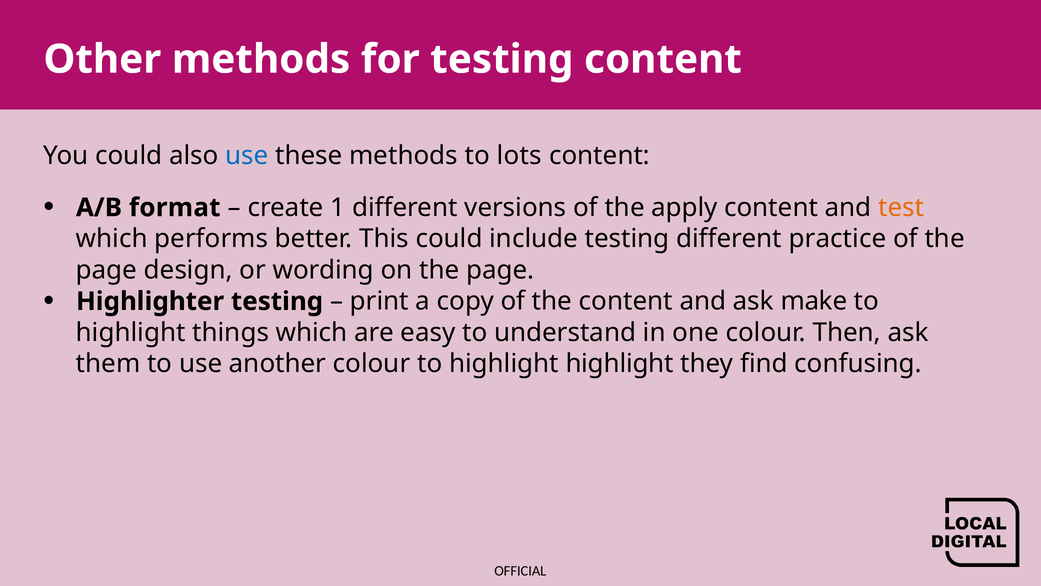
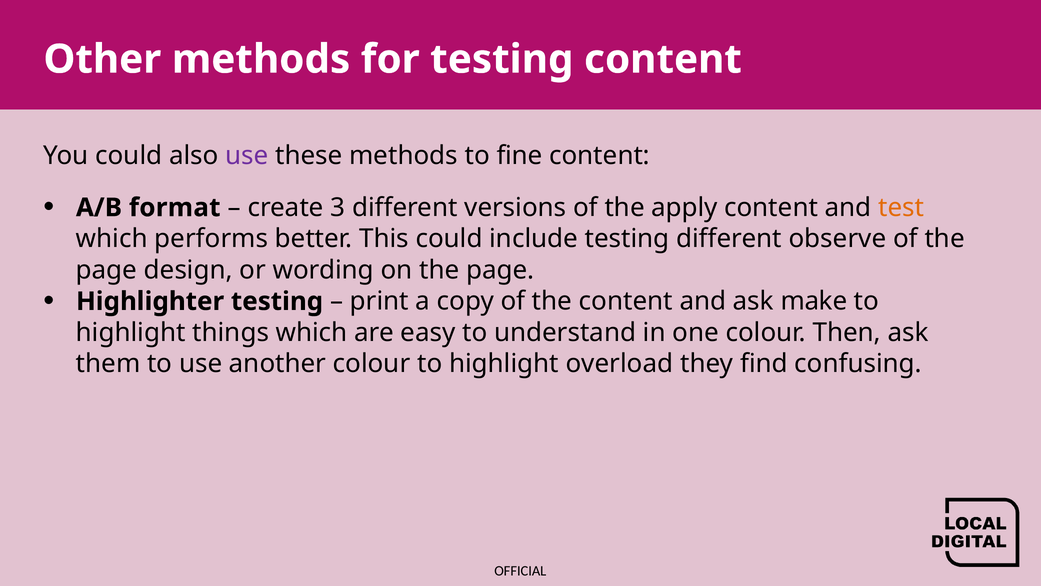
use at (247, 155) colour: blue -> purple
lots: lots -> fine
1: 1 -> 3
practice: practice -> observe
highlight highlight: highlight -> overload
